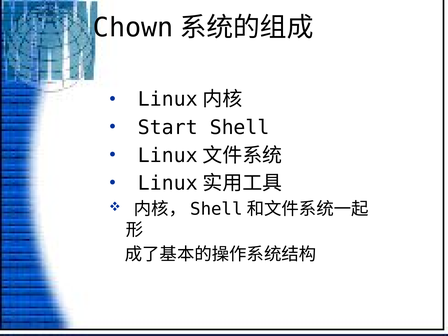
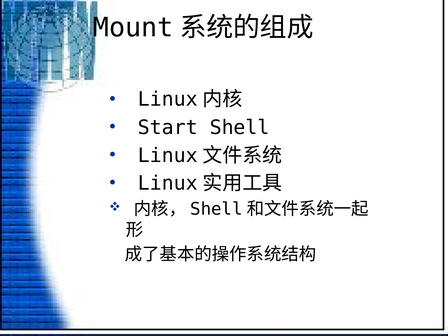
Chown: Chown -> Mount
